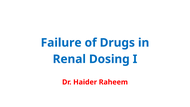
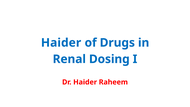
Failure at (61, 43): Failure -> Haider
